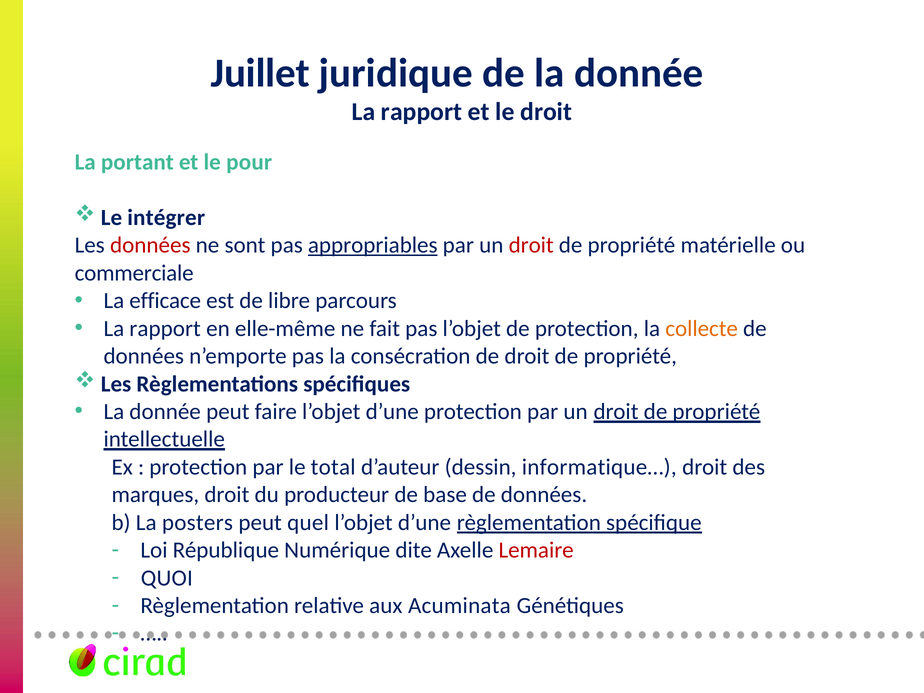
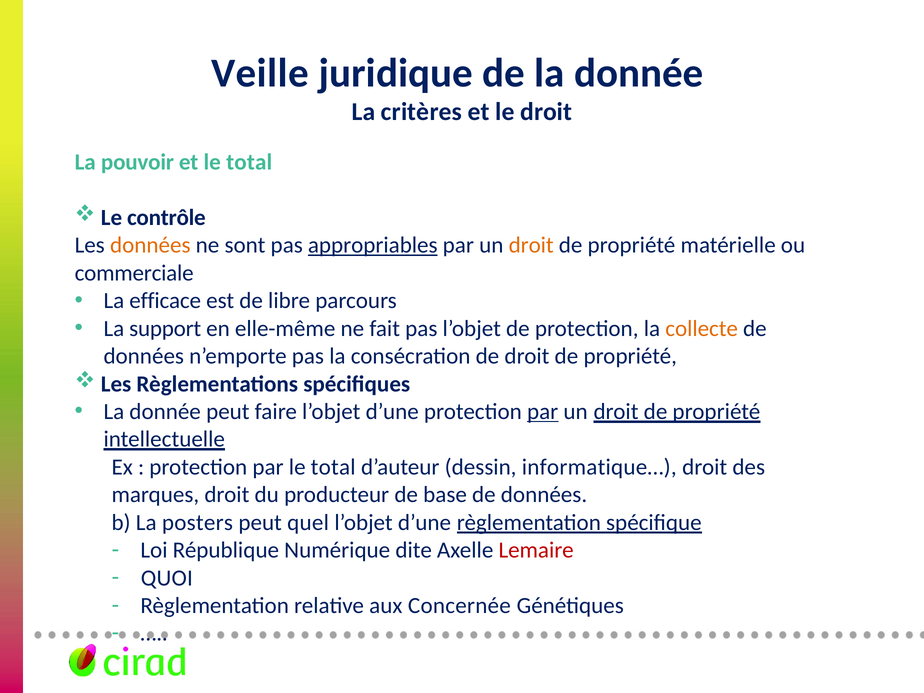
Juillet: Juillet -> Veille
rapport at (422, 112): rapport -> critères
portant: portant -> pouvoir
et le pour: pour -> total
intégrer: intégrer -> contrôle
données at (150, 245) colour: red -> orange
droit at (531, 245) colour: red -> orange
rapport at (165, 328): rapport -> support
par at (543, 412) underline: none -> present
Acuminata: Acuminata -> Concernée
